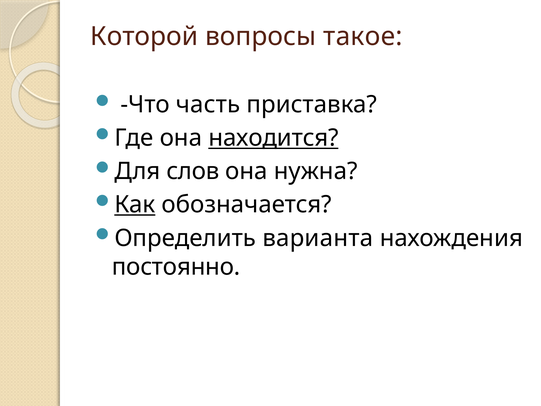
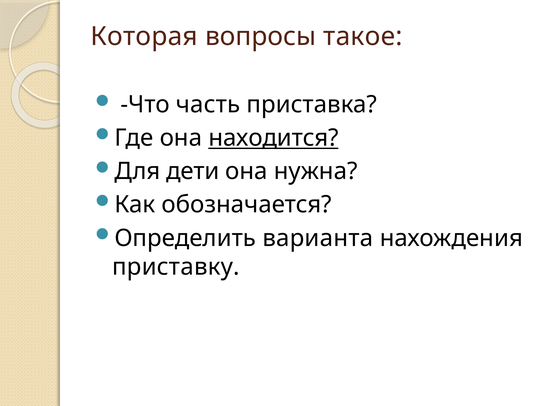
Которой: Которой -> Которая
слов: слов -> дети
Как underline: present -> none
постоянно: постоянно -> приставку
